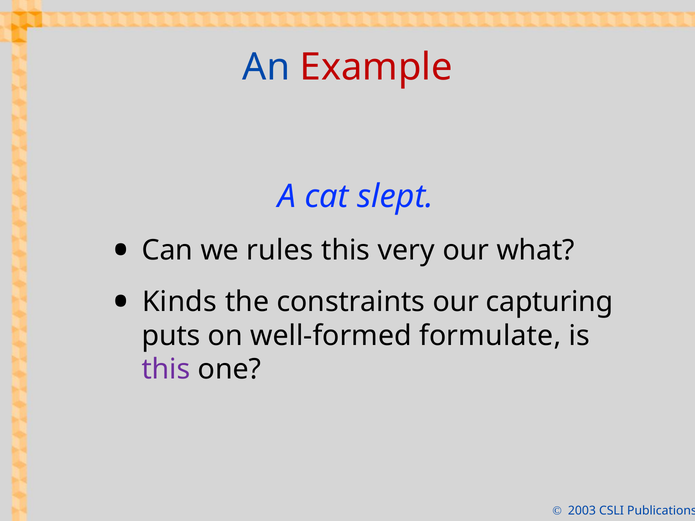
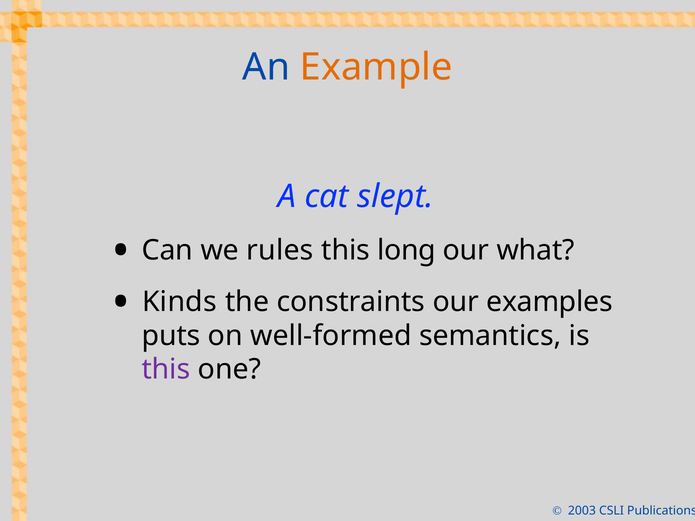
Example colour: red -> orange
very: very -> long
capturing: capturing -> examples
formulate: formulate -> semantics
